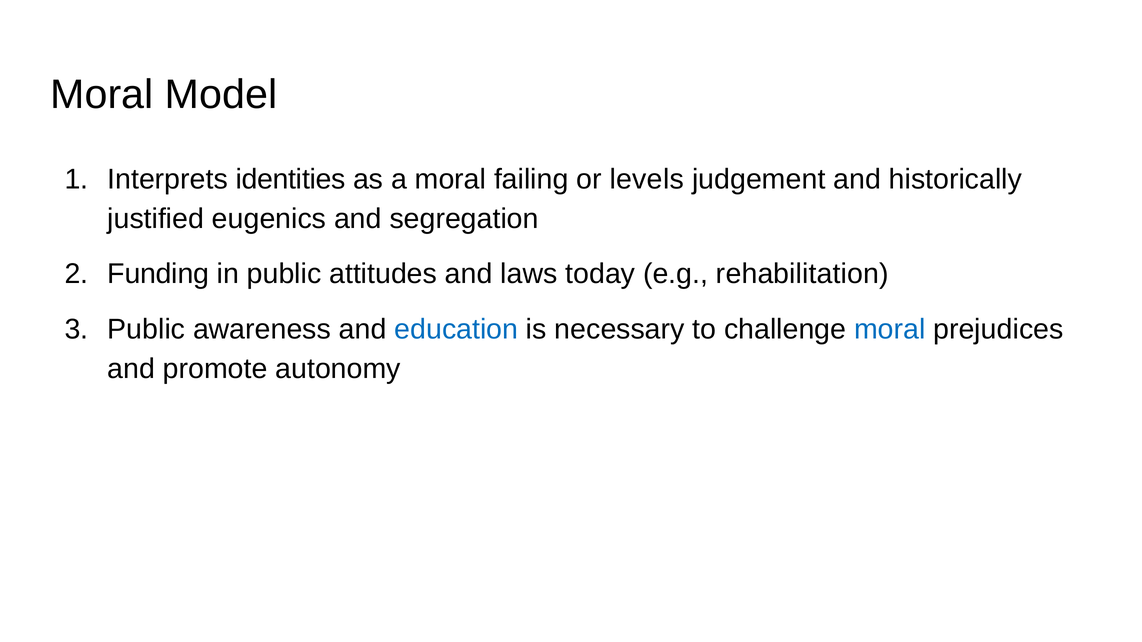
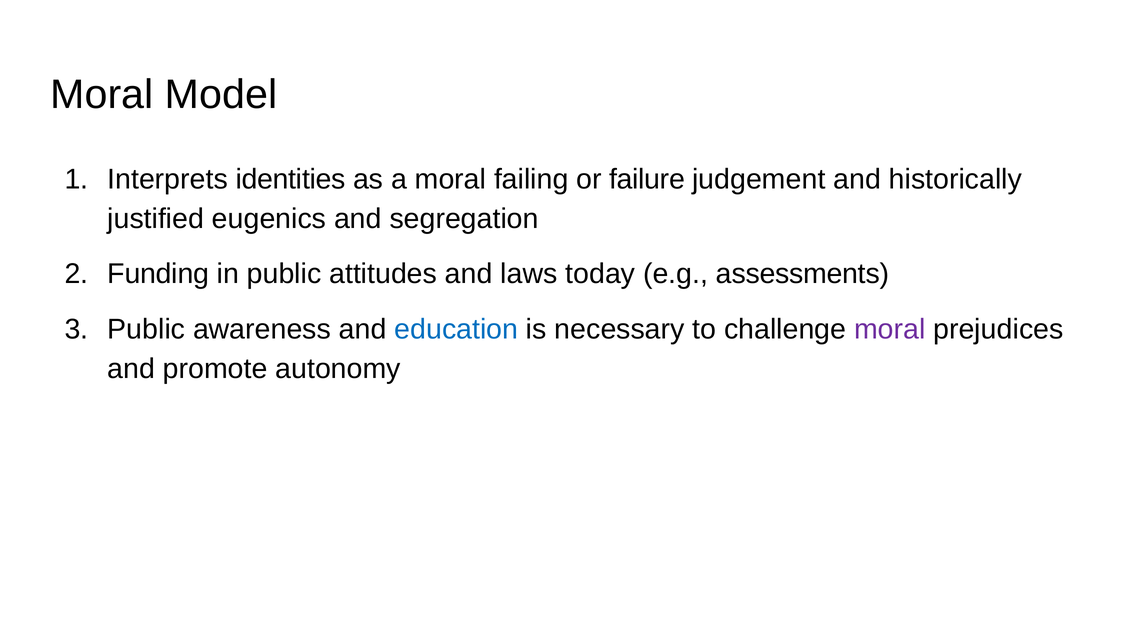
levels: levels -> failure
rehabilitation: rehabilitation -> assessments
moral at (890, 329) colour: blue -> purple
